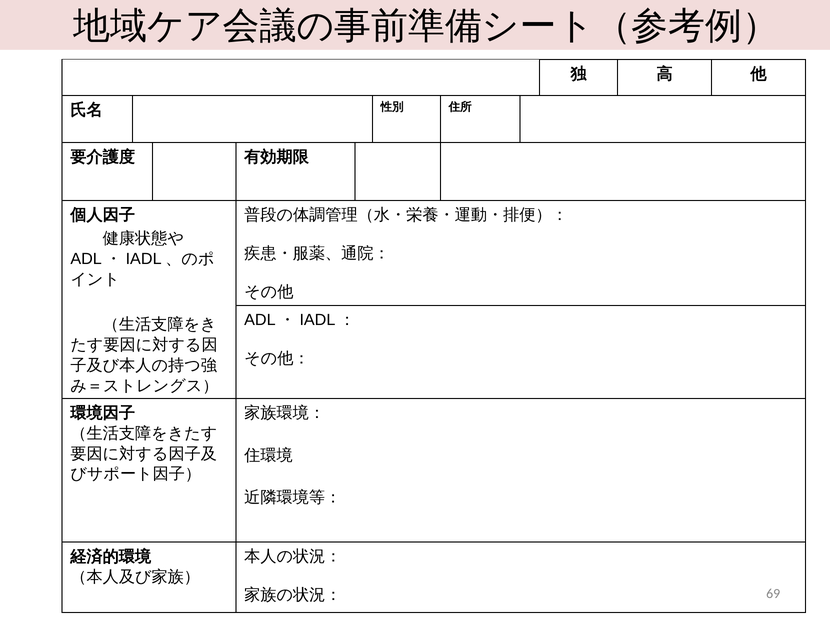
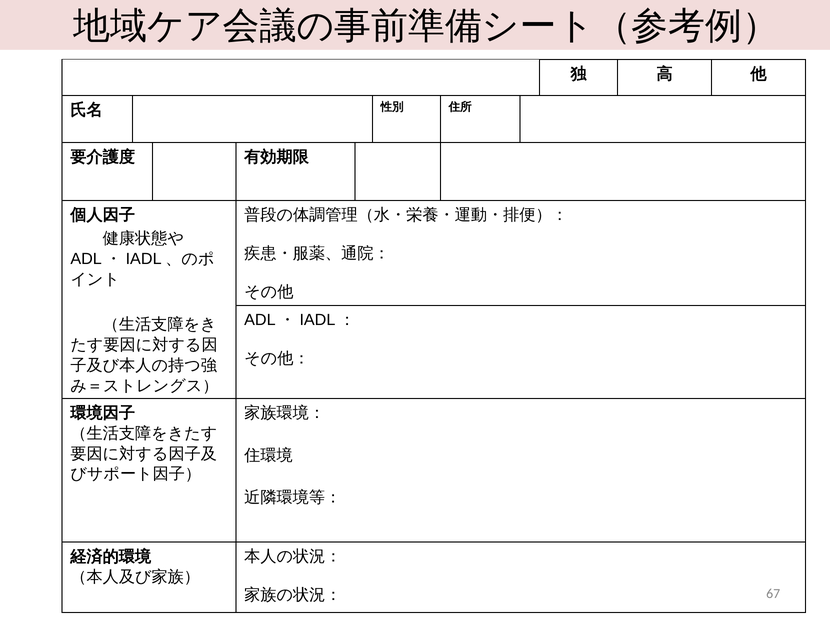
69: 69 -> 67
